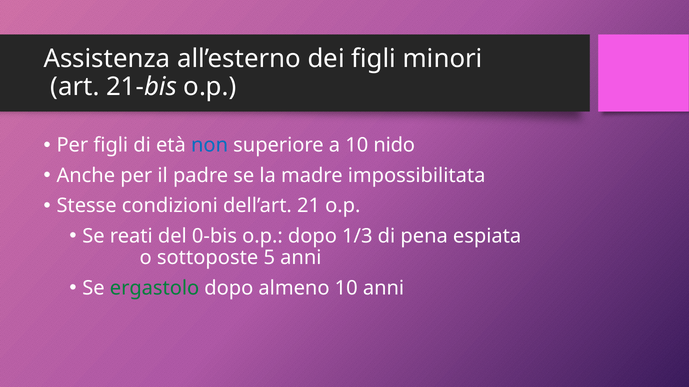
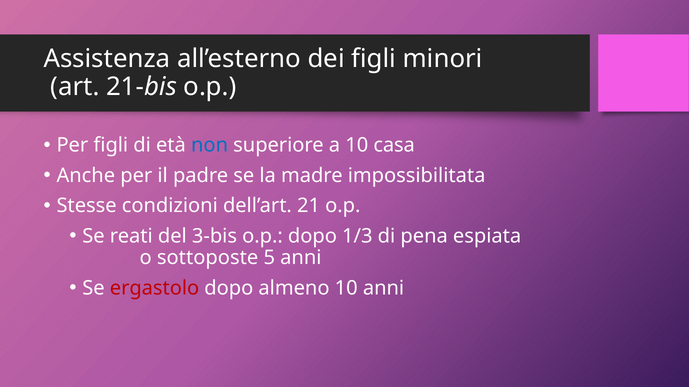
nido: nido -> casa
0-bis: 0-bis -> 3-bis
ergastolo colour: green -> red
